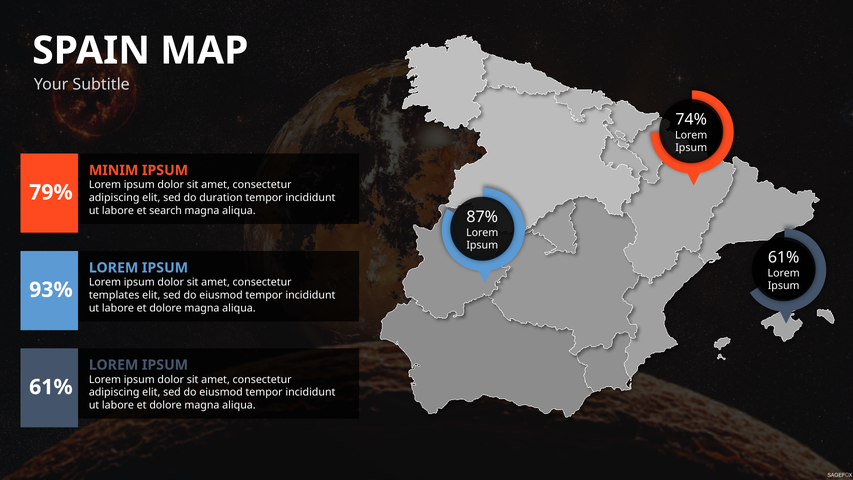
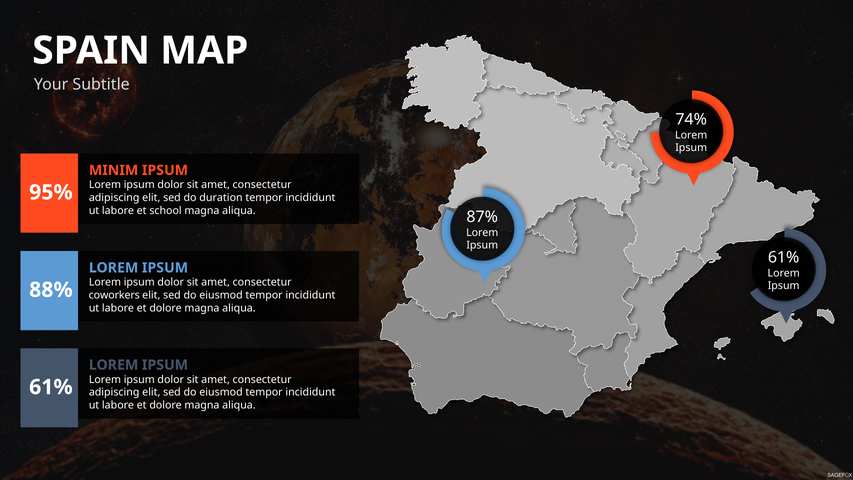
79%: 79% -> 95%
search: search -> school
93%: 93% -> 88%
templates: templates -> coworkers
